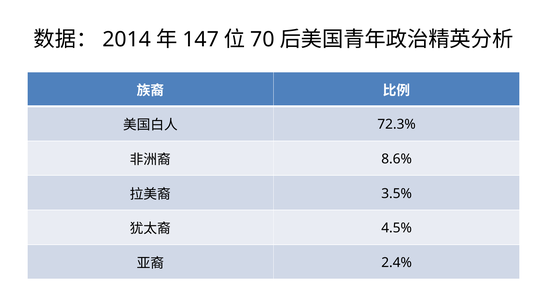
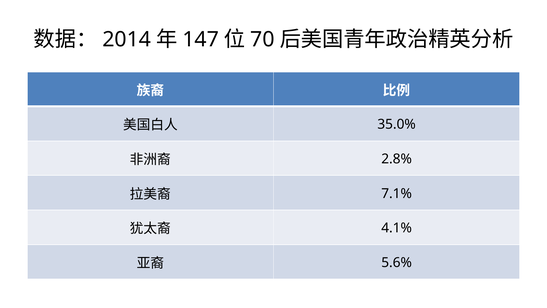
72.3%: 72.3% -> 35.0%
8.6%: 8.6% -> 2.8%
3.5%: 3.5% -> 7.1%
4.5%: 4.5% -> 4.1%
2.4%: 2.4% -> 5.6%
